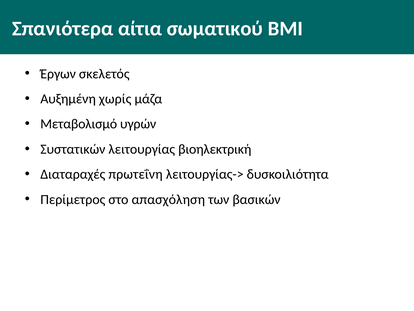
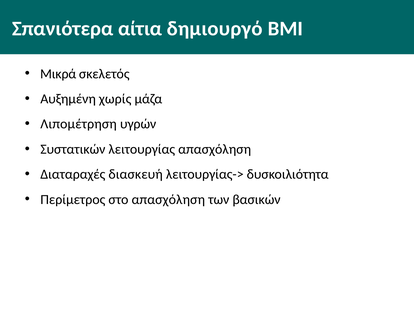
σωματικού: σωματικού -> δημιουργό
Έργων: Έργων -> Μικρά
Μεταβολισμό: Μεταβολισμό -> Λιπομέτρηση
λειτουργίας βιοηλεκτρική: βιοηλεκτρική -> απασχόληση
πρωτεΐνη: πρωτεΐνη -> διασκευή
